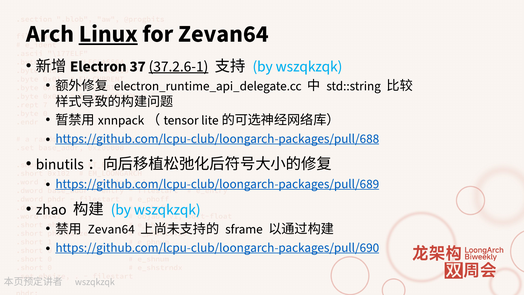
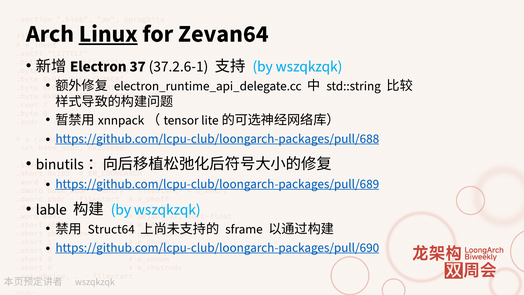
37.2.6-1 underline: present -> none
zhao: zhao -> lable
Zevan64 at (111, 229): Zevan64 -> Struct64
